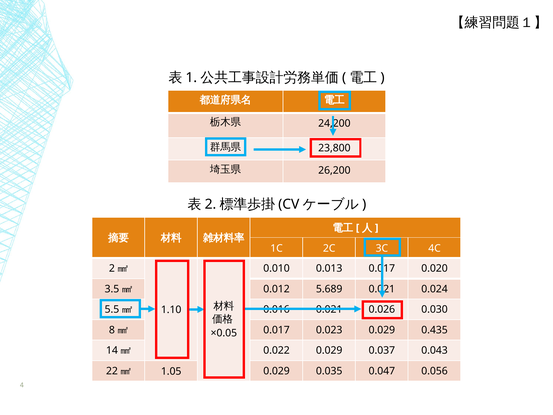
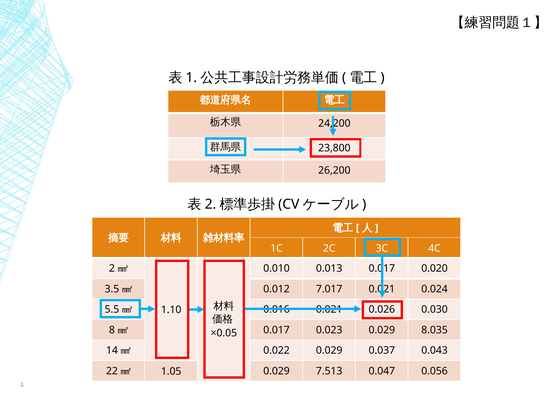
5.689: 5.689 -> 7.017
0.435: 0.435 -> 8.035
0.035: 0.035 -> 7.513
